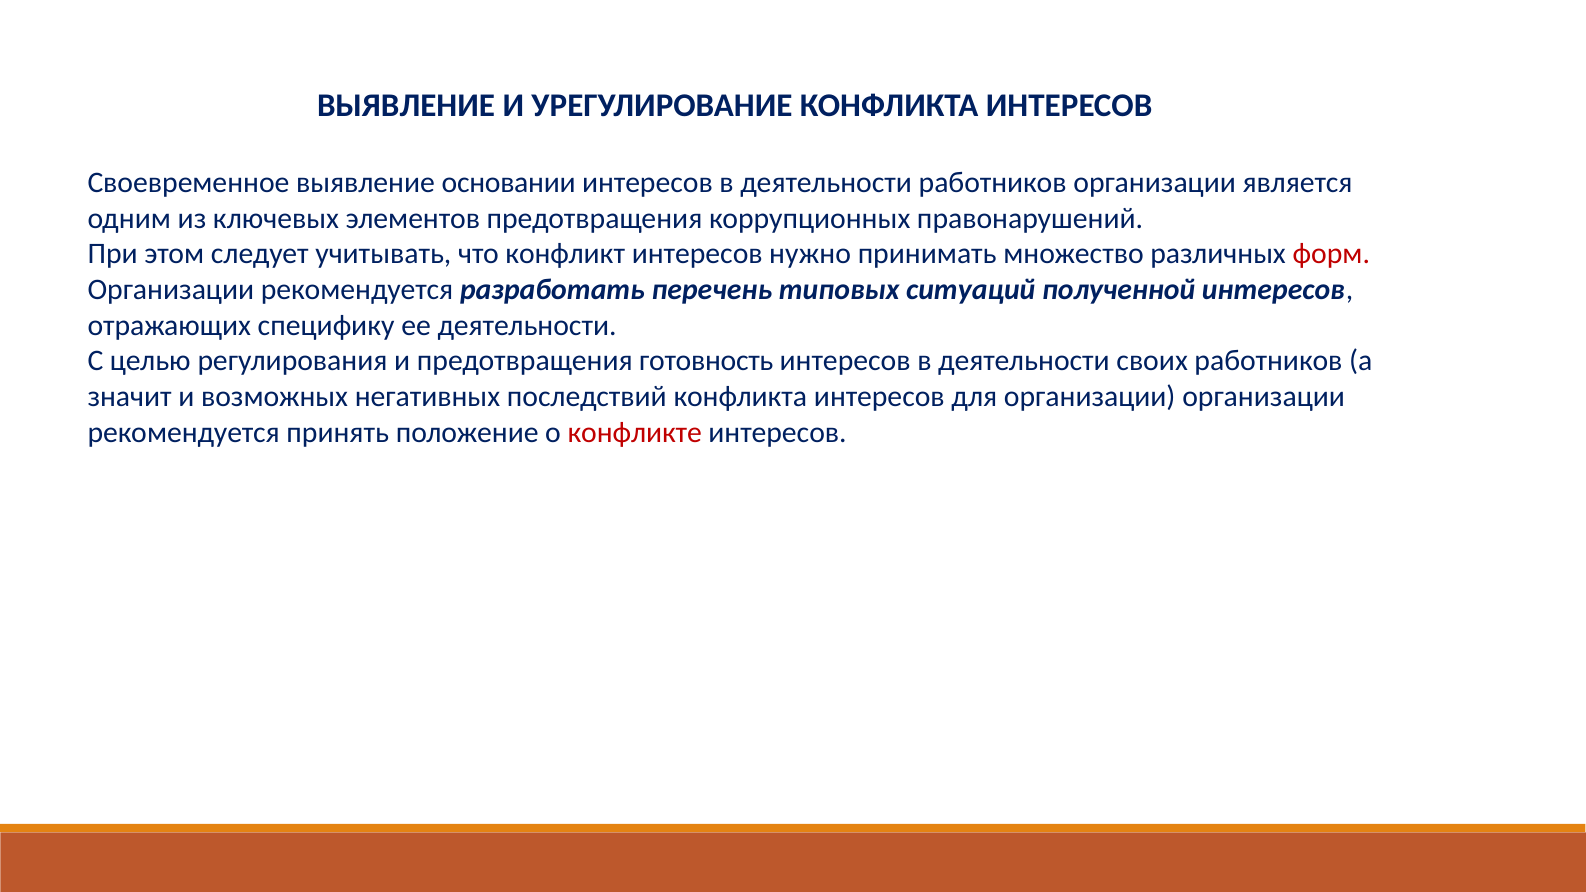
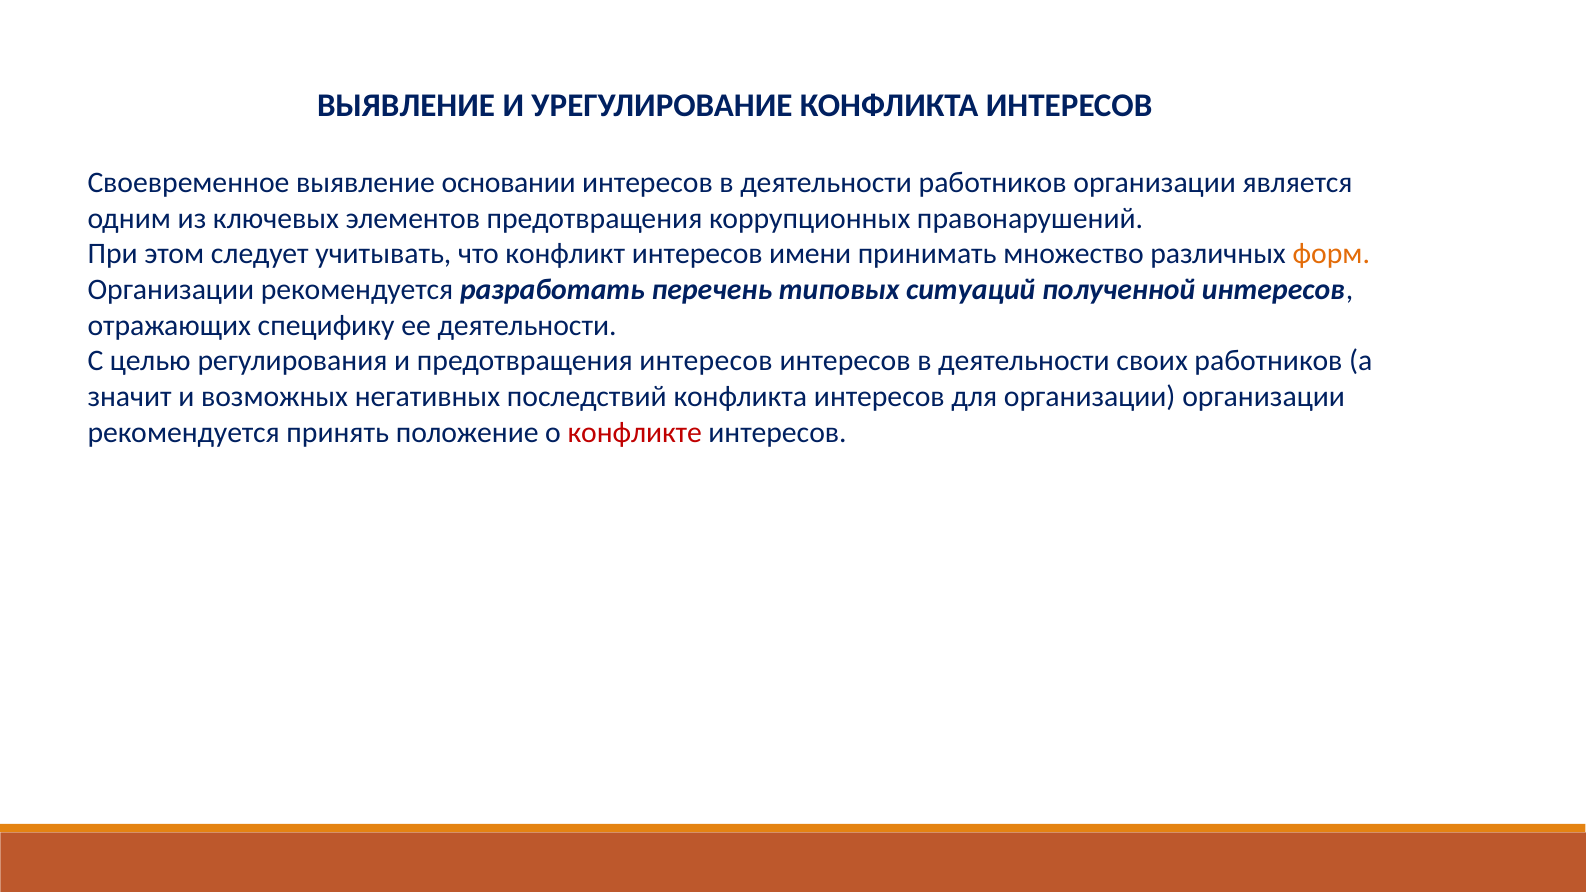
нужно: нужно -> имени
форм colour: red -> orange
предотвращения готовность: готовность -> интересов
